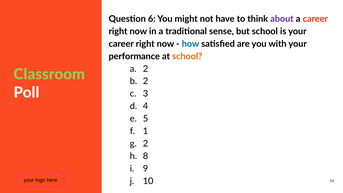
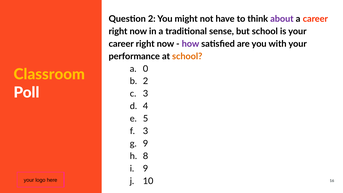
Question 6: 6 -> 2
how colour: blue -> purple
a 2: 2 -> 0
Classroom colour: light green -> yellow
1 at (146, 131): 1 -> 3
2 at (146, 144): 2 -> 9
